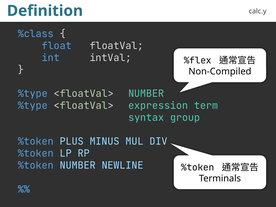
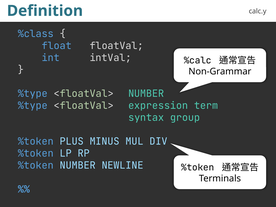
%flex: %flex -> %calc
Non-Compiled: Non-Compiled -> Non-Grammar
